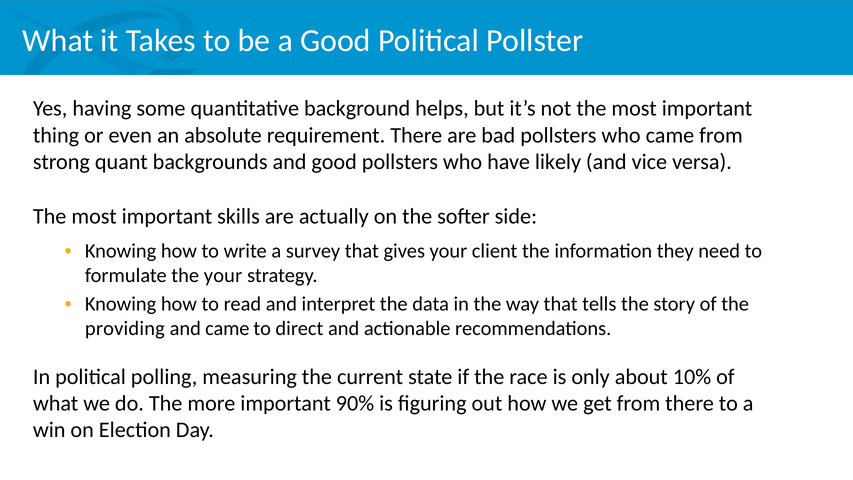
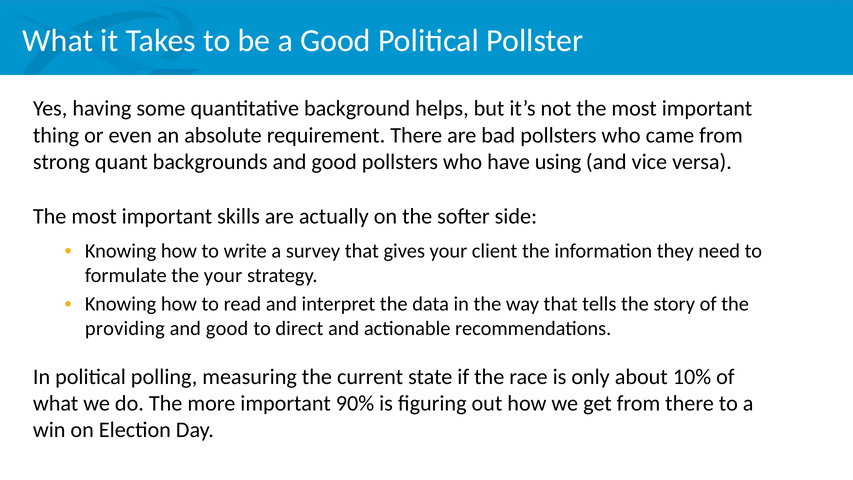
likely: likely -> using
came at (227, 329): came -> good
